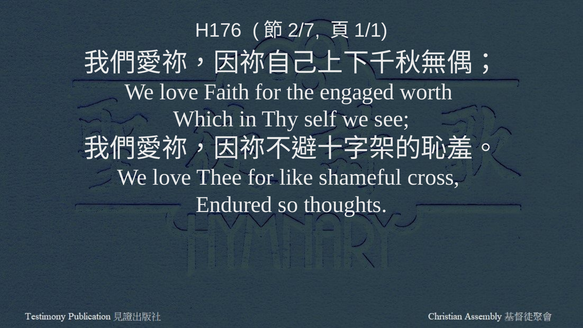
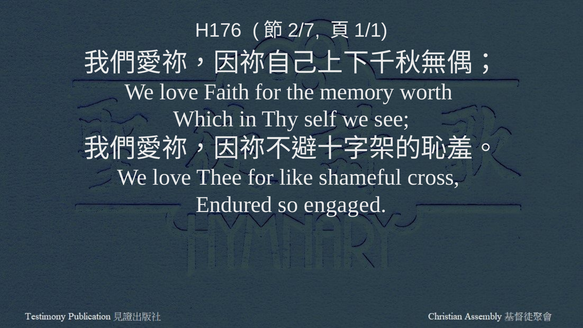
engaged: engaged -> memory
thoughts: thoughts -> engaged
